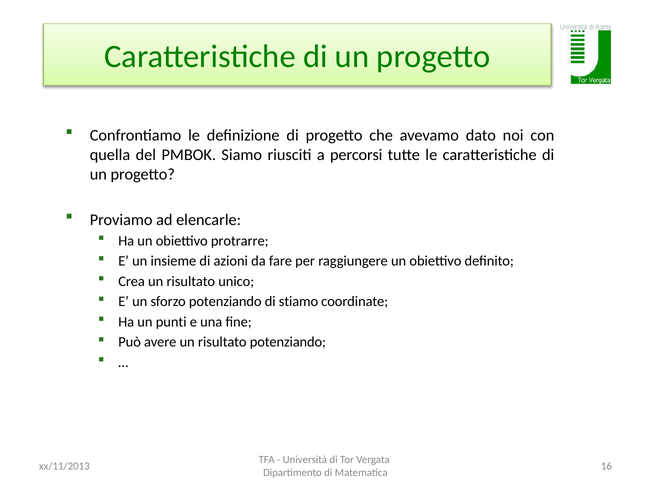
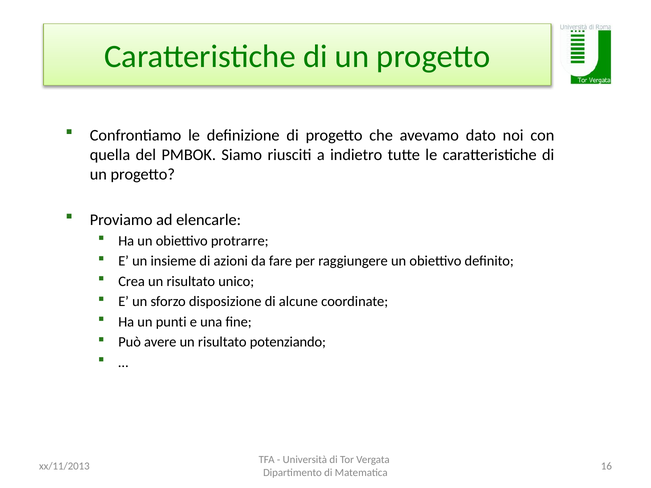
percorsi: percorsi -> indietro
sforzo potenziando: potenziando -> disposizione
stiamo: stiamo -> alcune
